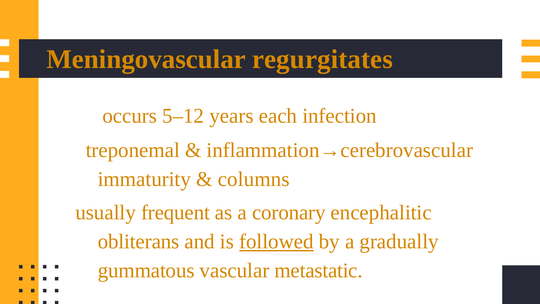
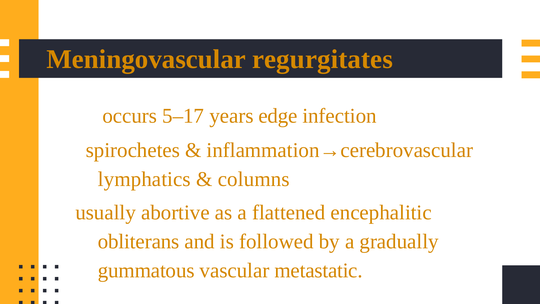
5–12: 5–12 -> 5–17
each: each -> edge
treponemal: treponemal -> spirochetes
immaturity: immaturity -> lymphatics
frequent: frequent -> abortive
coronary: coronary -> flattened
followed underline: present -> none
